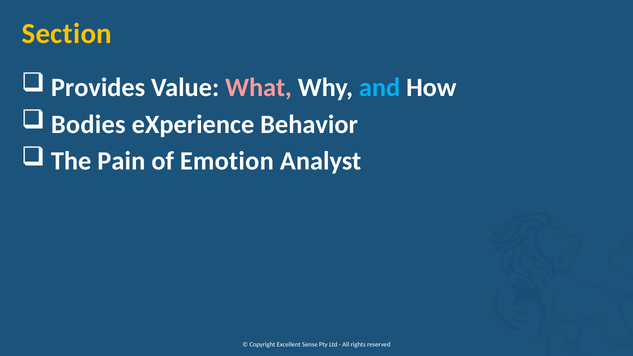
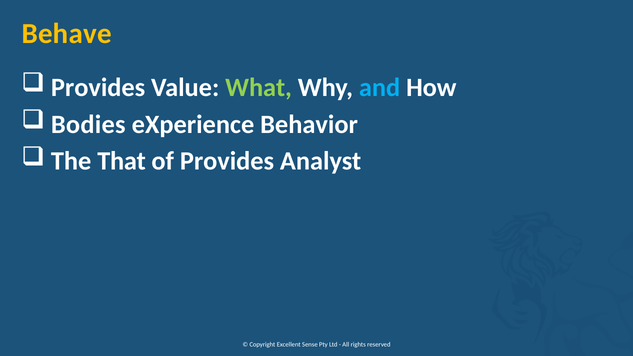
Section: Section -> Behave
What colour: pink -> light green
Pain: Pain -> That
of Emotion: Emotion -> Provides
